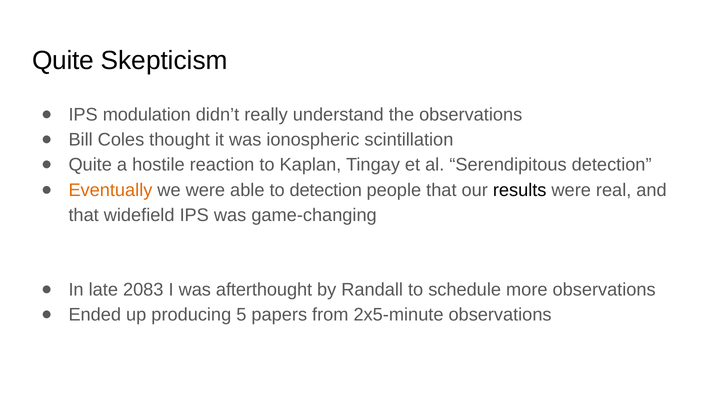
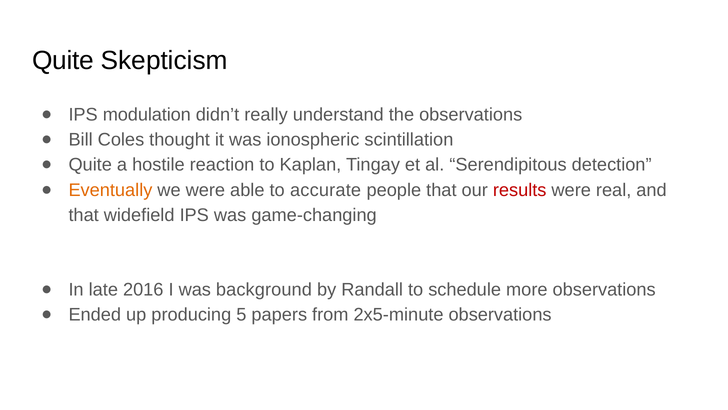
to detection: detection -> accurate
results colour: black -> red
2083: 2083 -> 2016
afterthought: afterthought -> background
